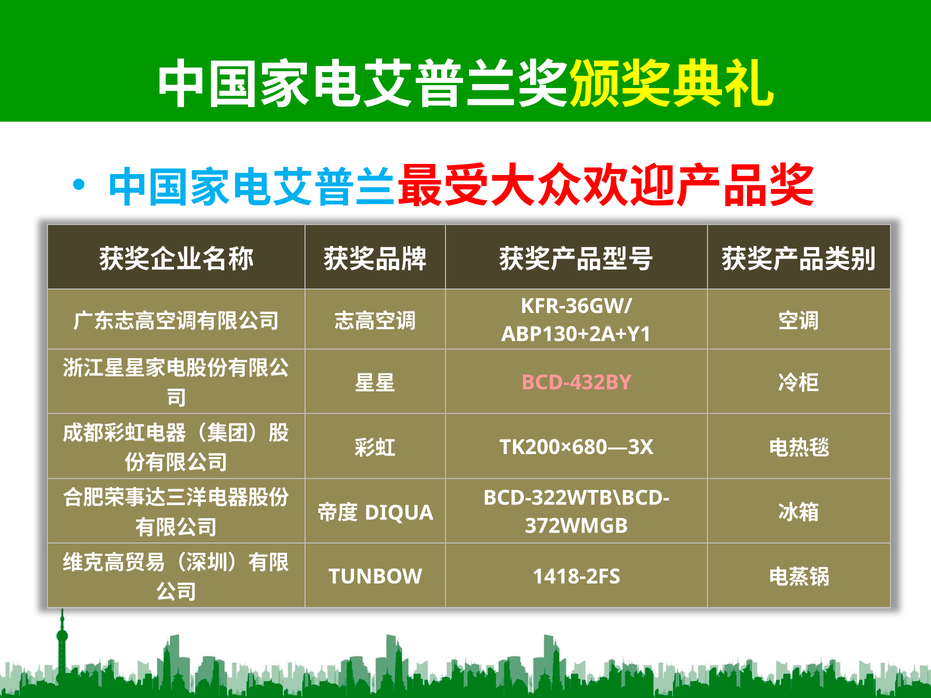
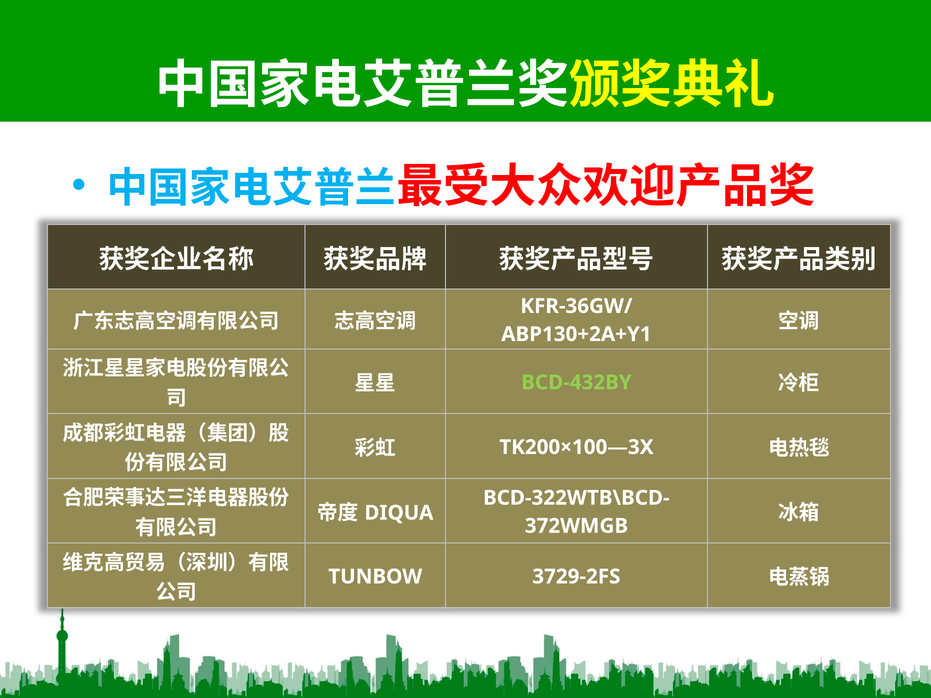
BCD-432BY colour: pink -> light green
TK200×680—3X: TK200×680—3X -> TK200×100—3X
1418-2FS: 1418-2FS -> 3729-2FS
